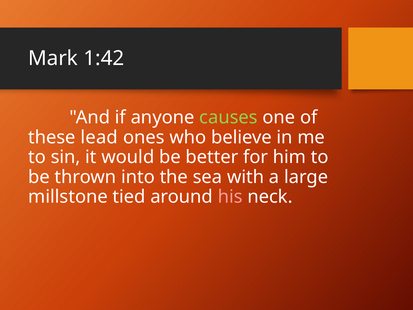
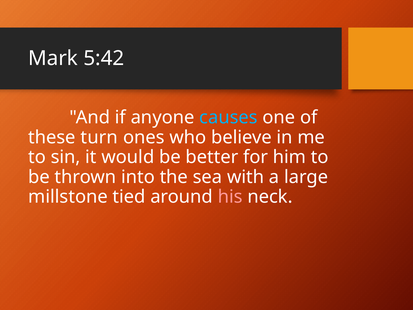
1:42: 1:42 -> 5:42
causes colour: light green -> light blue
lead: lead -> turn
